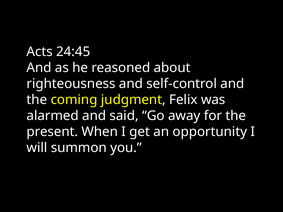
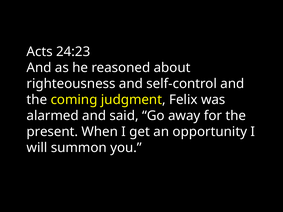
24:45: 24:45 -> 24:23
